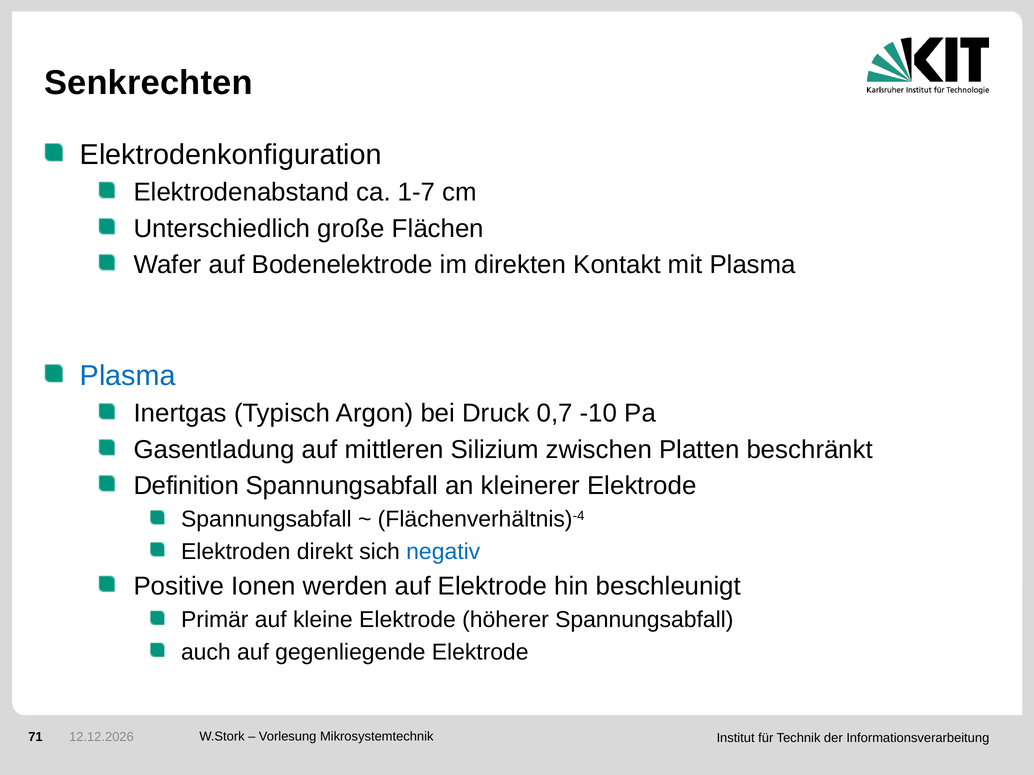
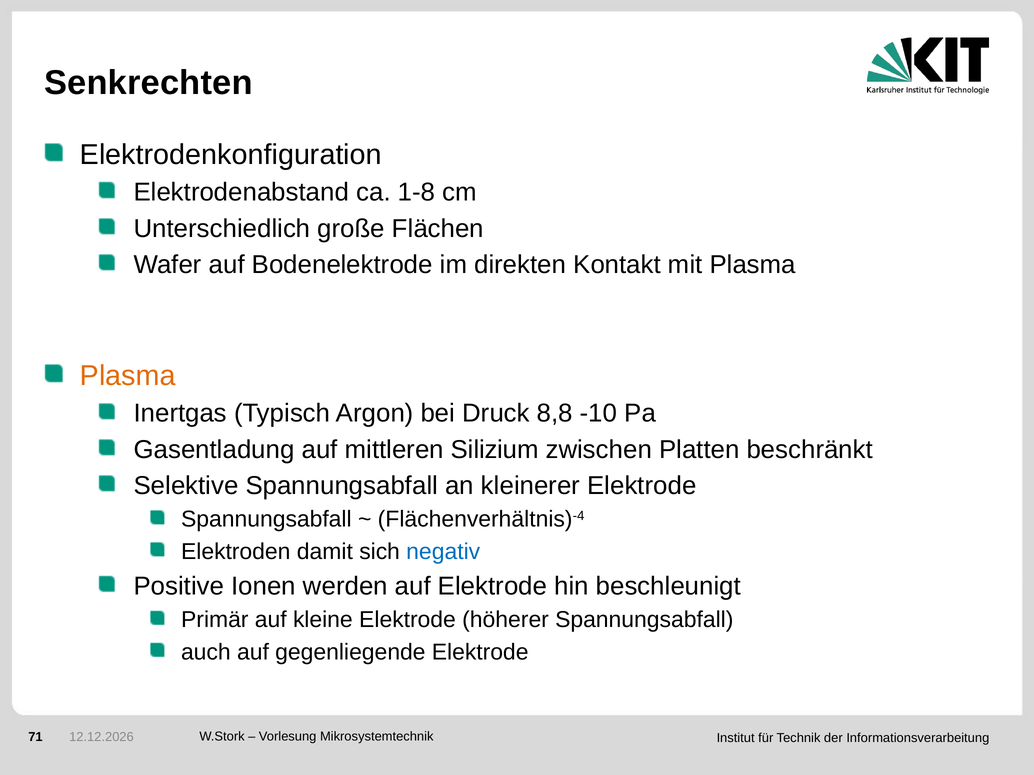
1-7: 1-7 -> 1-8
Plasma at (128, 376) colour: blue -> orange
0,7: 0,7 -> 8,8
Definition: Definition -> Selektive
direkt: direkt -> damit
